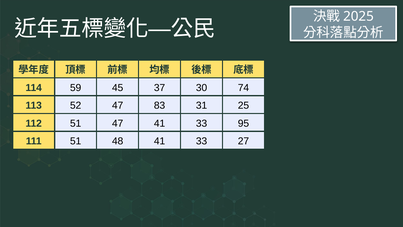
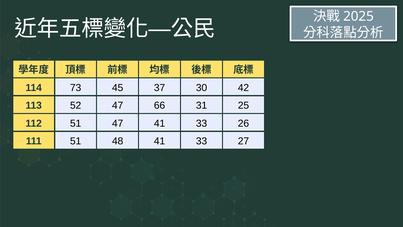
59: 59 -> 73
74: 74 -> 42
83: 83 -> 66
95: 95 -> 26
